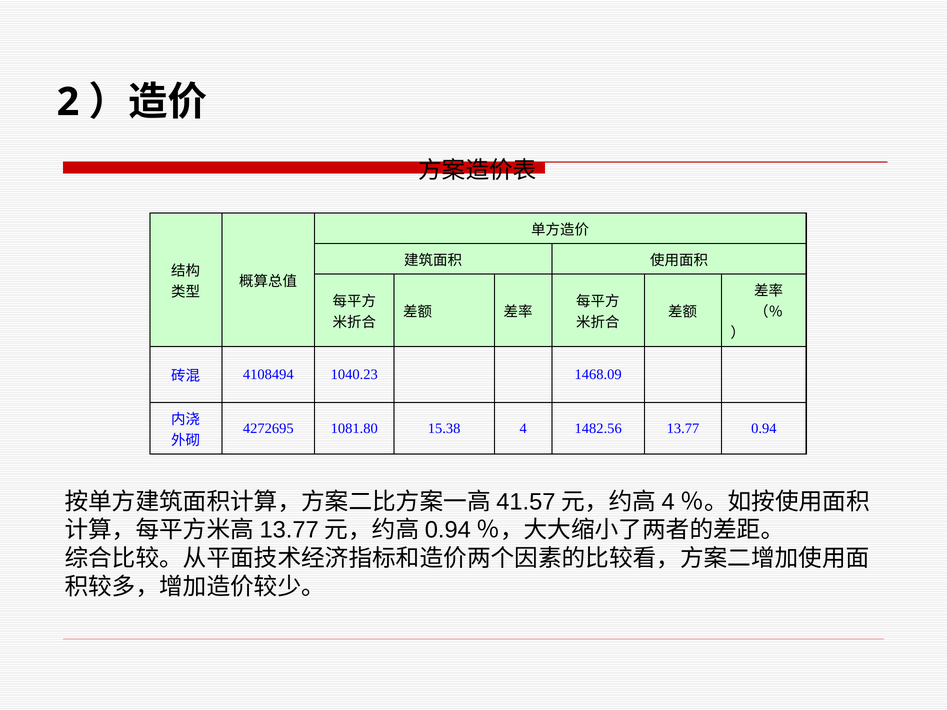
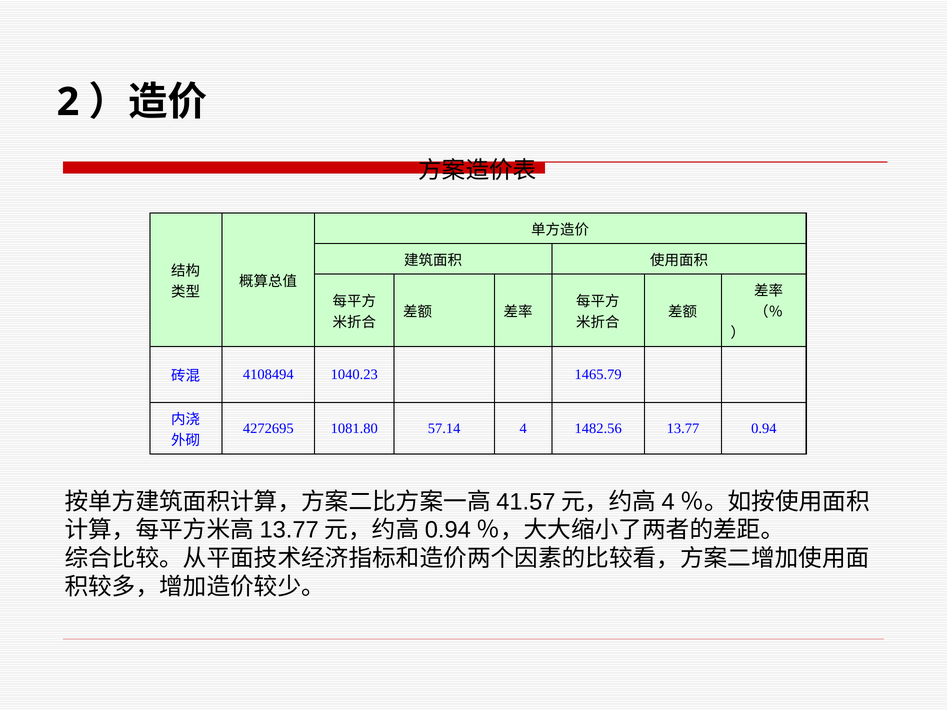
1468.09: 1468.09 -> 1465.79
15.38: 15.38 -> 57.14
